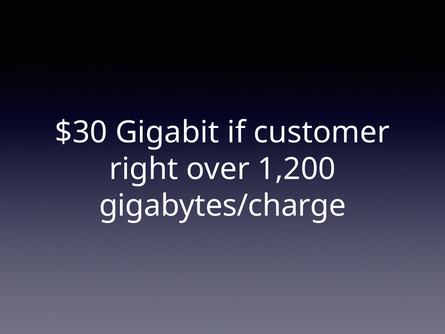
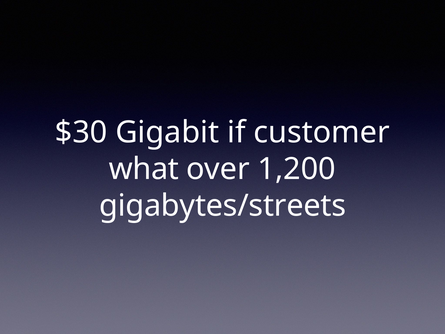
right: right -> what
gigabytes/charge: gigabytes/charge -> gigabytes/streets
